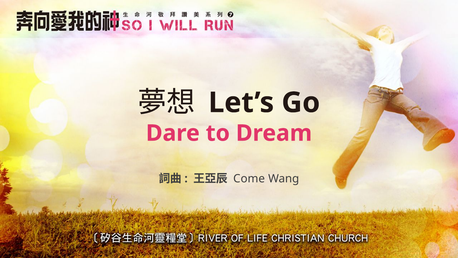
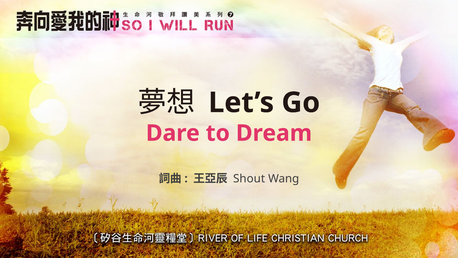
Come: Come -> Shout
